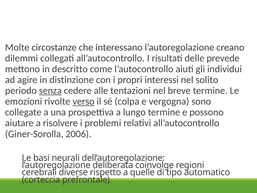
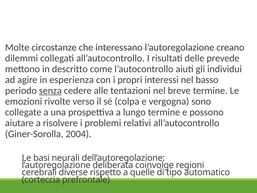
distinzione: distinzione -> esperienza
solito: solito -> basso
verso underline: present -> none
2006: 2006 -> 2004
